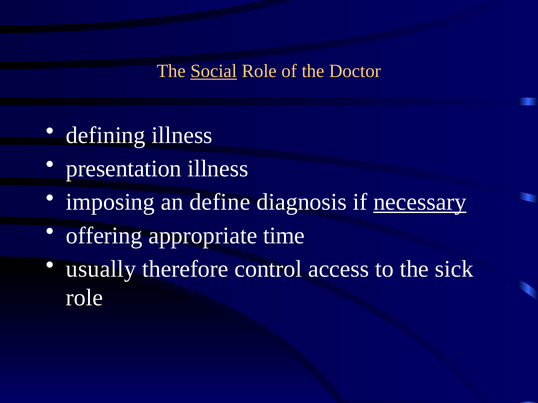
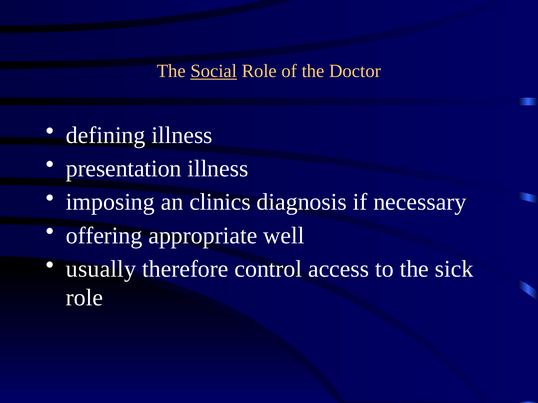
define: define -> clinics
necessary underline: present -> none
time: time -> well
